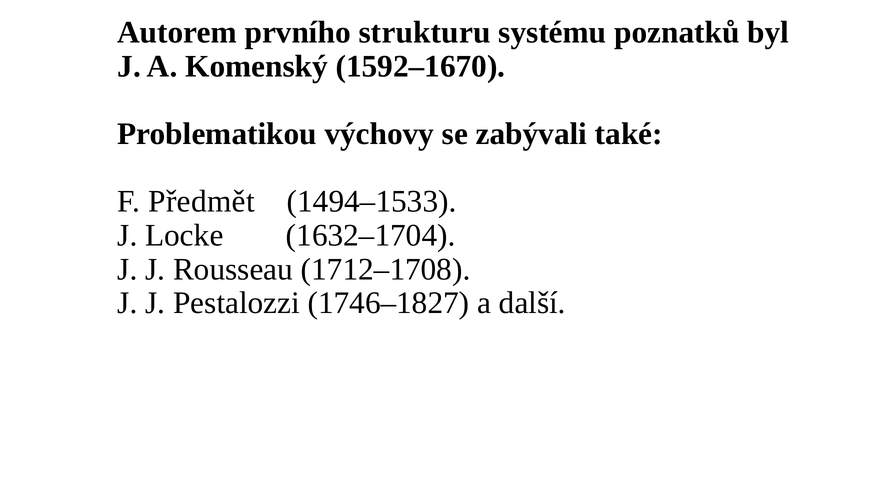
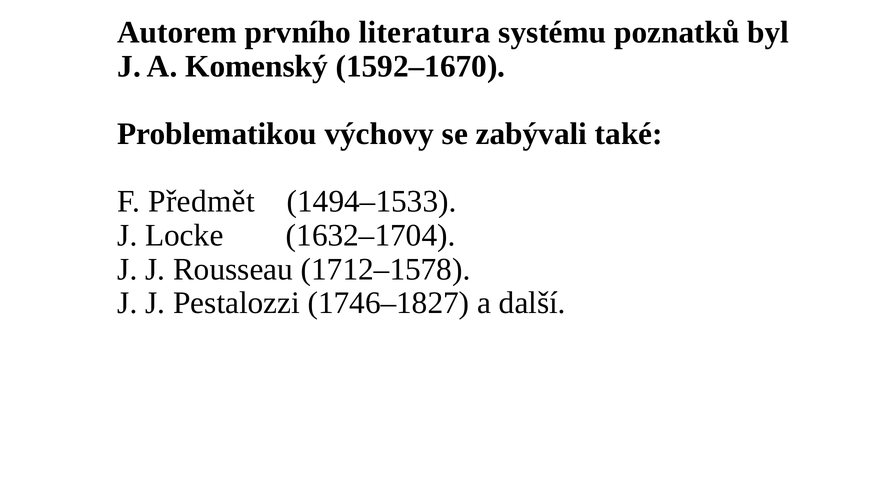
strukturu: strukturu -> literatura
1712–1708: 1712–1708 -> 1712–1578
